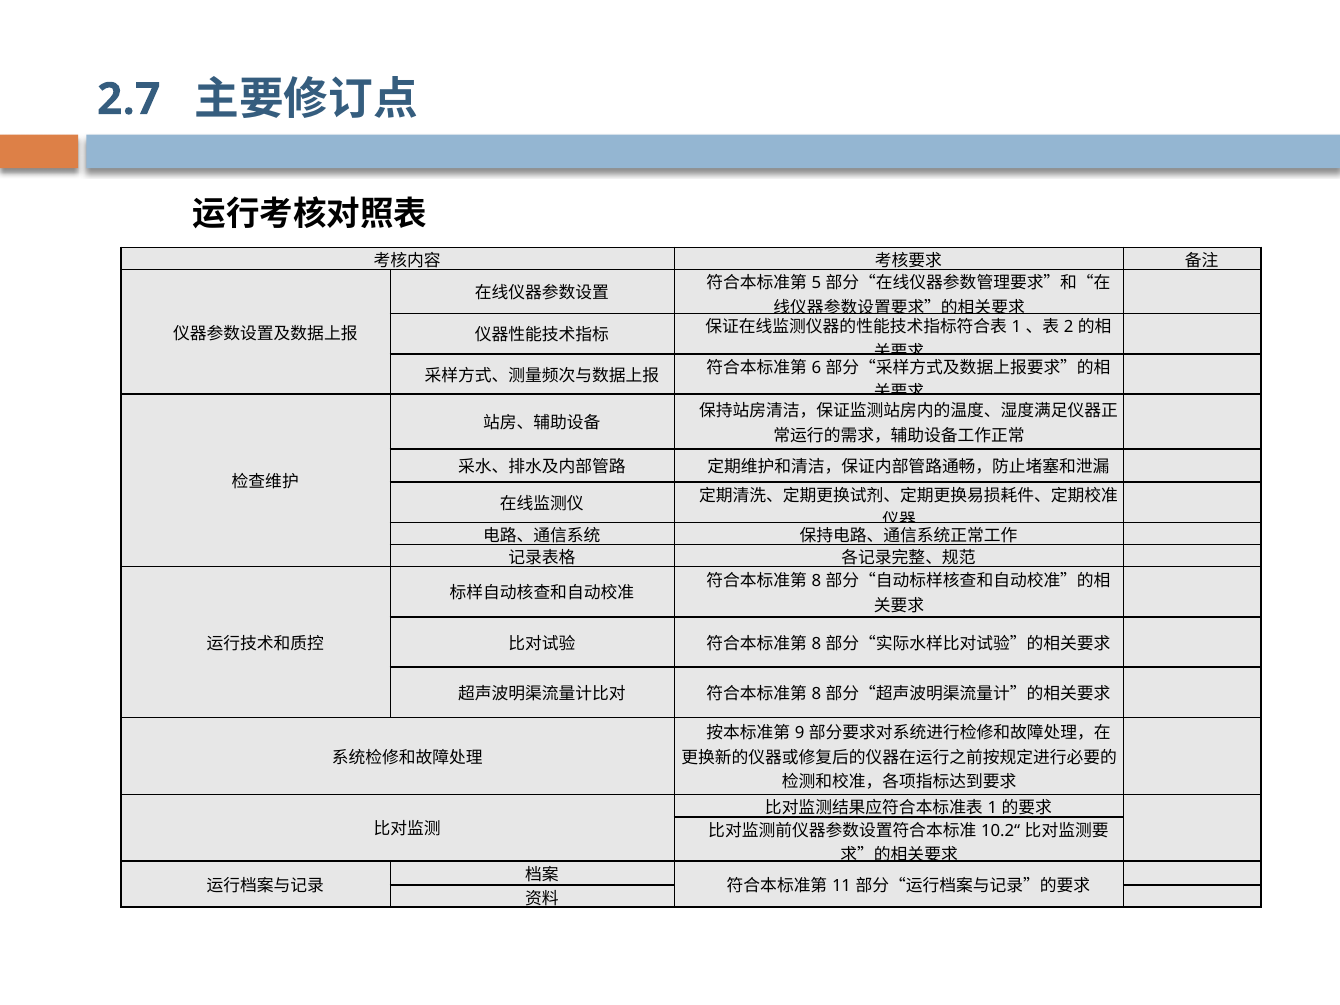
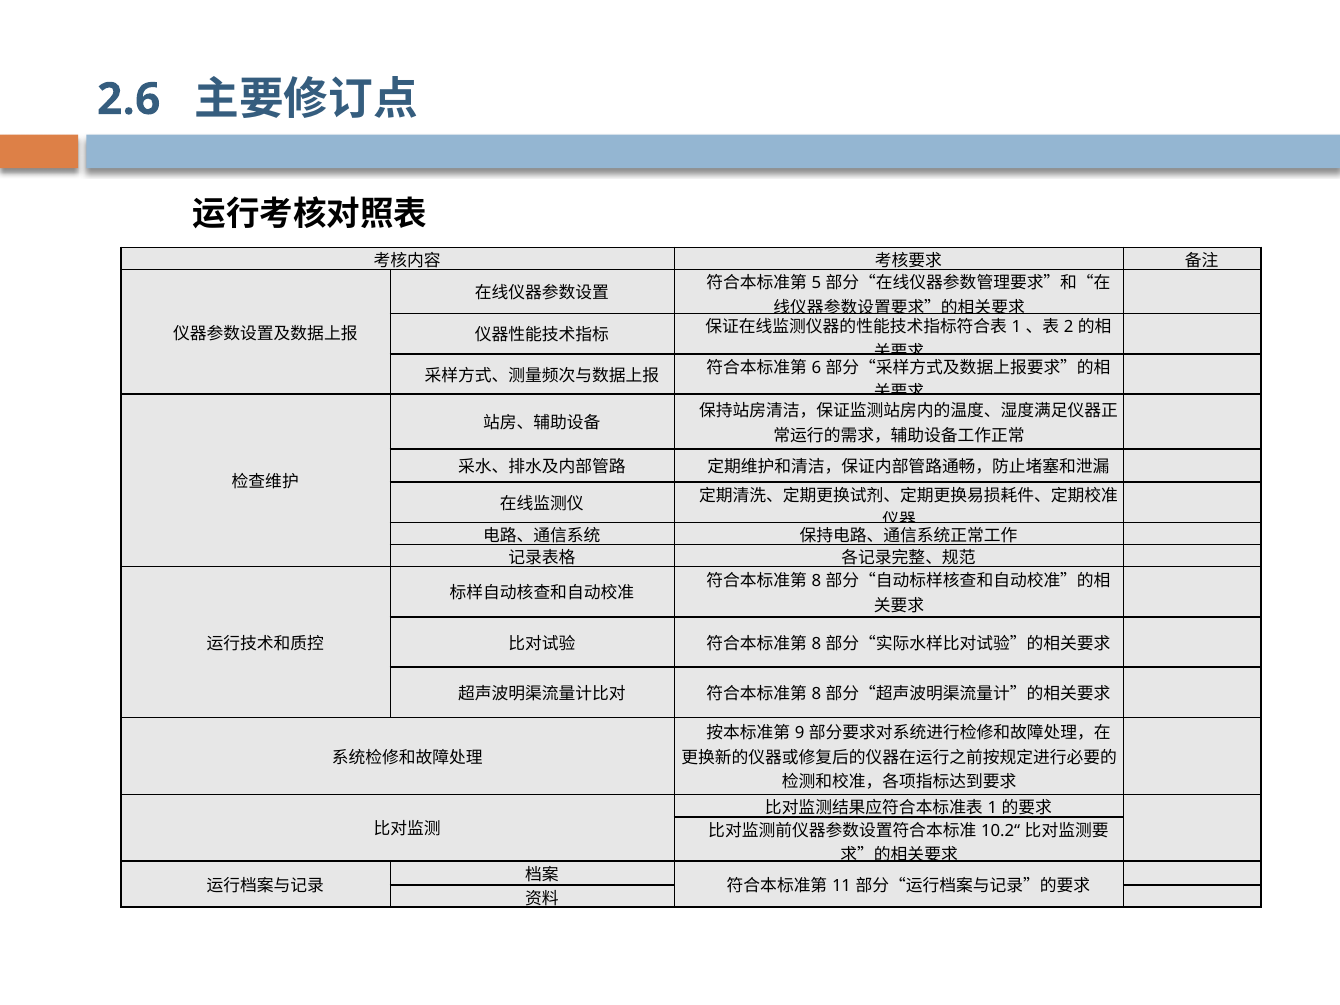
2.7: 2.7 -> 2.6
